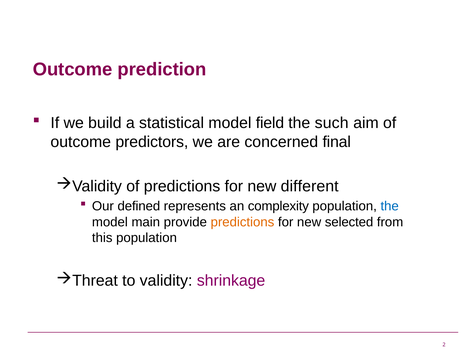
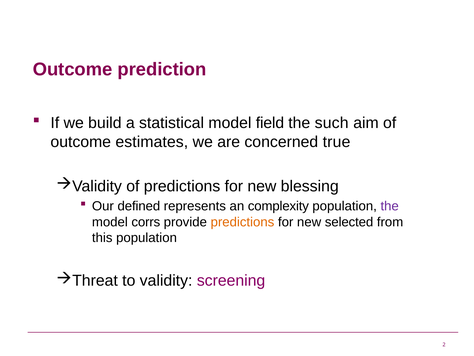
predictors: predictors -> estimates
final: final -> true
different: different -> blessing
the at (390, 206) colour: blue -> purple
main: main -> corrs
shrinkage: shrinkage -> screening
